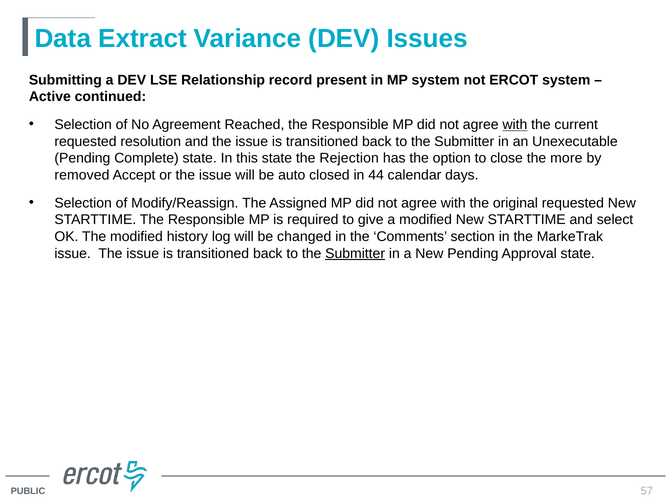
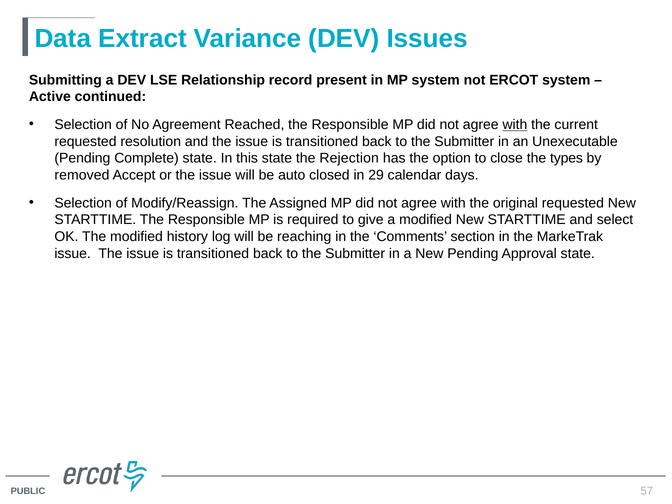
more: more -> types
44: 44 -> 29
changed: changed -> reaching
Submitter at (355, 253) underline: present -> none
